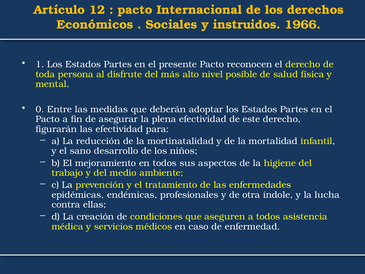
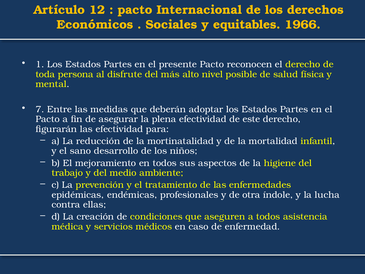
instruidos: instruidos -> equitables
0: 0 -> 7
